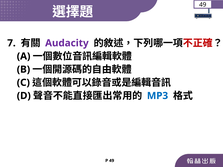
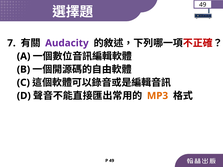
MP3 colour: blue -> orange
